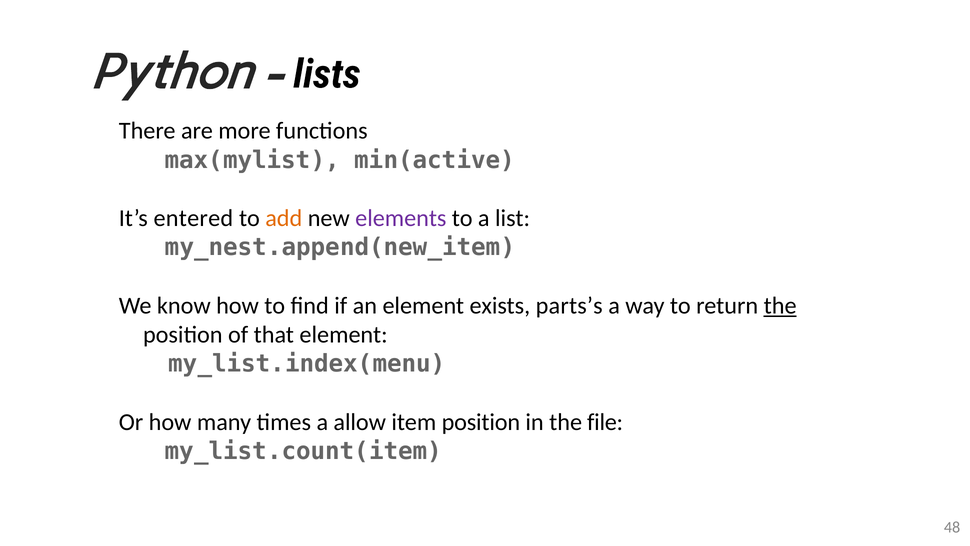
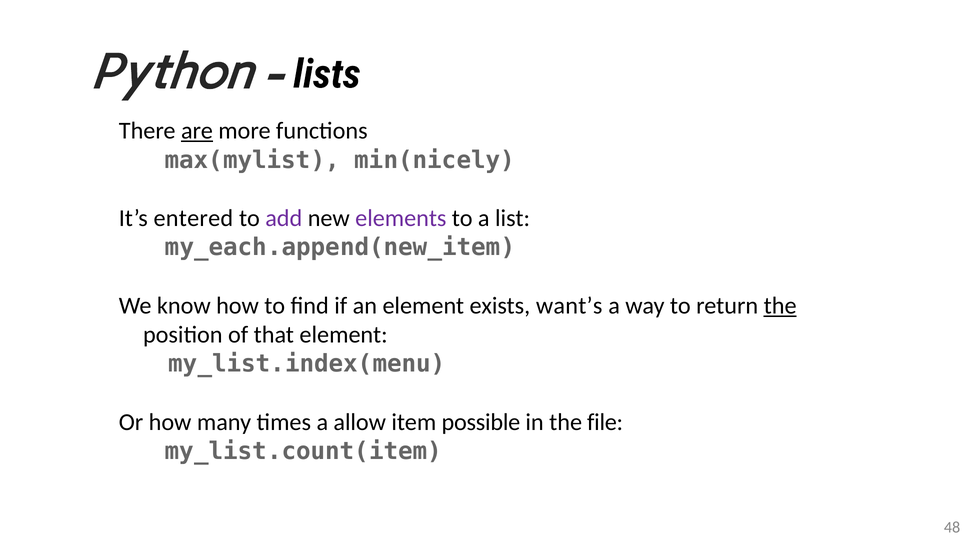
are underline: none -> present
min(active: min(active -> min(nicely
add colour: orange -> purple
my_nest.append(new_item: my_nest.append(new_item -> my_each.append(new_item
parts’s: parts’s -> want’s
item position: position -> possible
